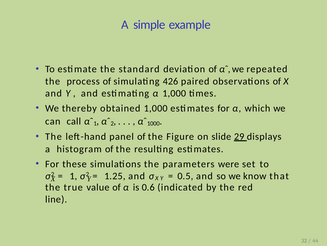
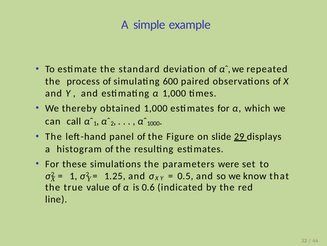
426: 426 -> 600
